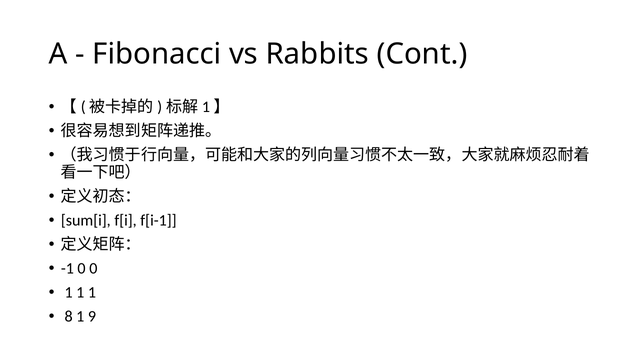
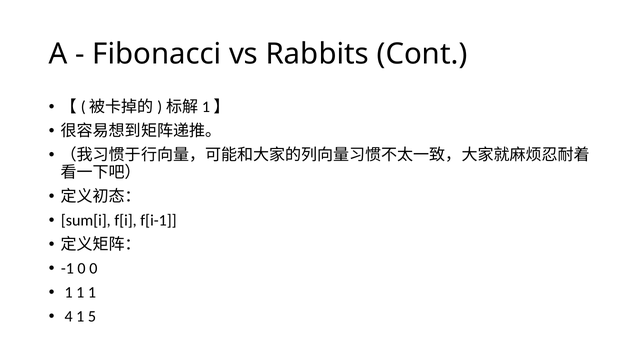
8: 8 -> 4
9: 9 -> 5
